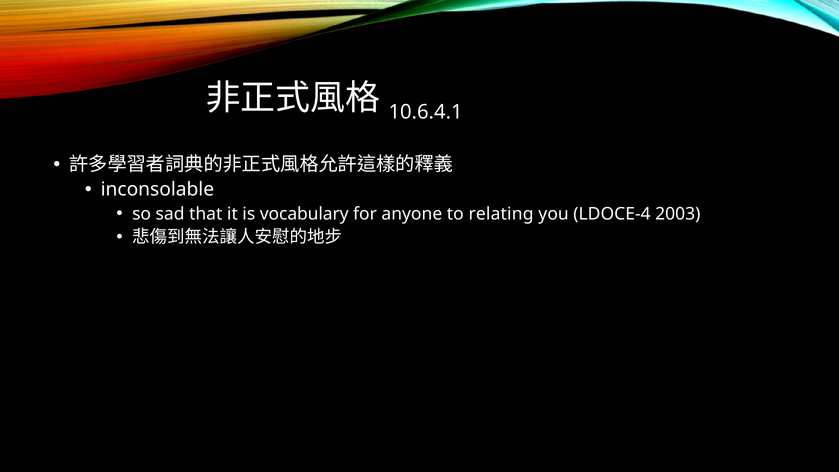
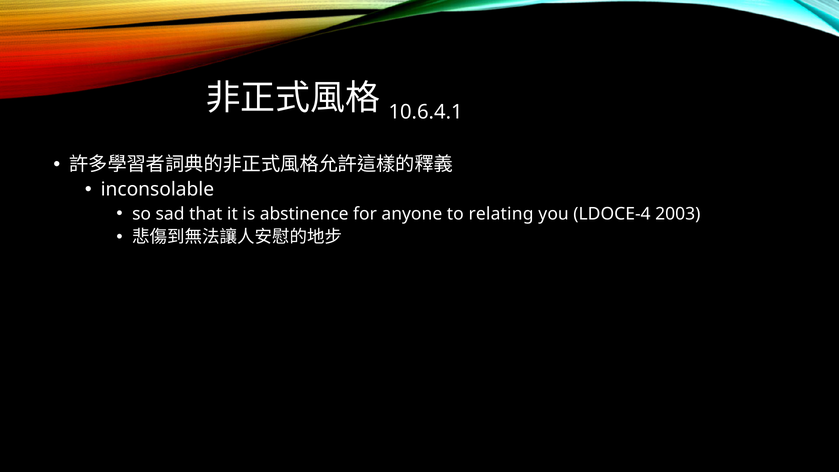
vocabulary: vocabulary -> abstinence
